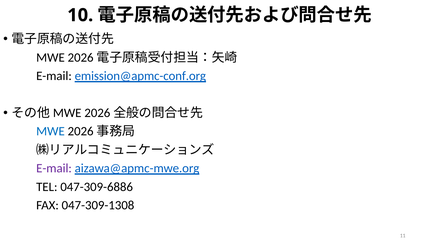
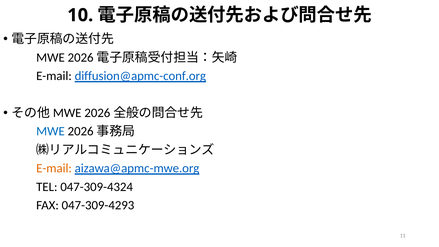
emission@apmc-conf.org: emission@apmc-conf.org -> diffusion@apmc-conf.org
E-mail at (54, 168) colour: purple -> orange
047-309-6886: 047-309-6886 -> 047-309-4324
047-309-1308: 047-309-1308 -> 047-309-4293
